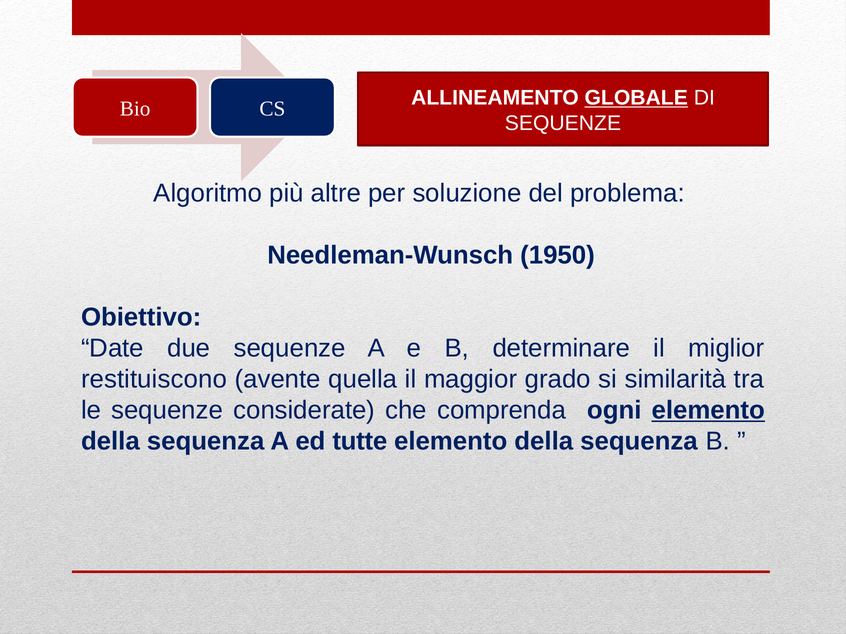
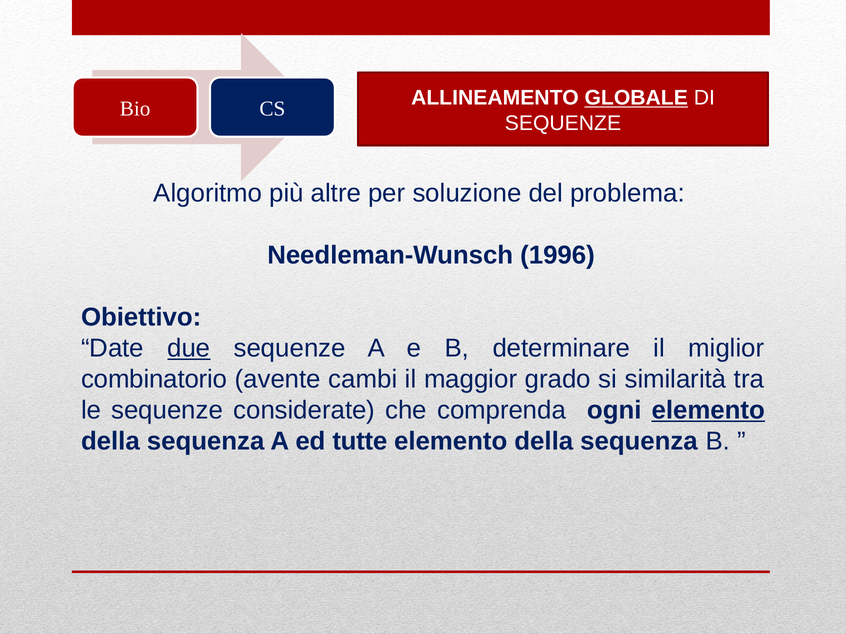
1950: 1950 -> 1996
due underline: none -> present
restituiscono: restituiscono -> combinatorio
quella: quella -> cambi
